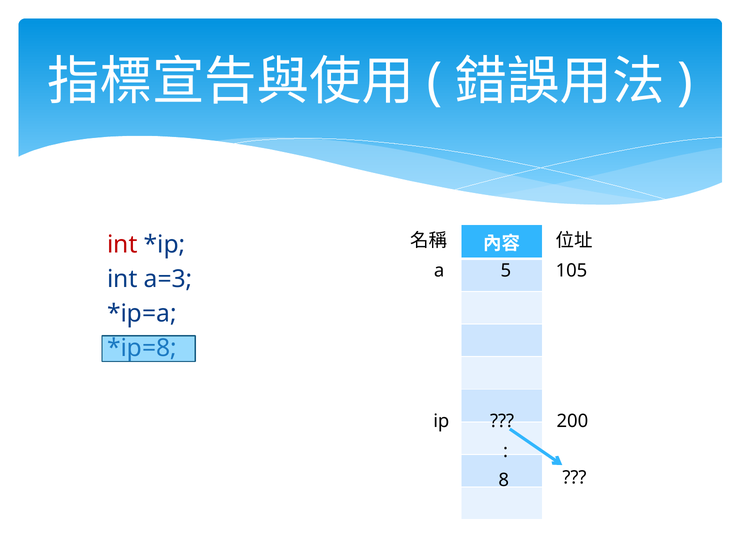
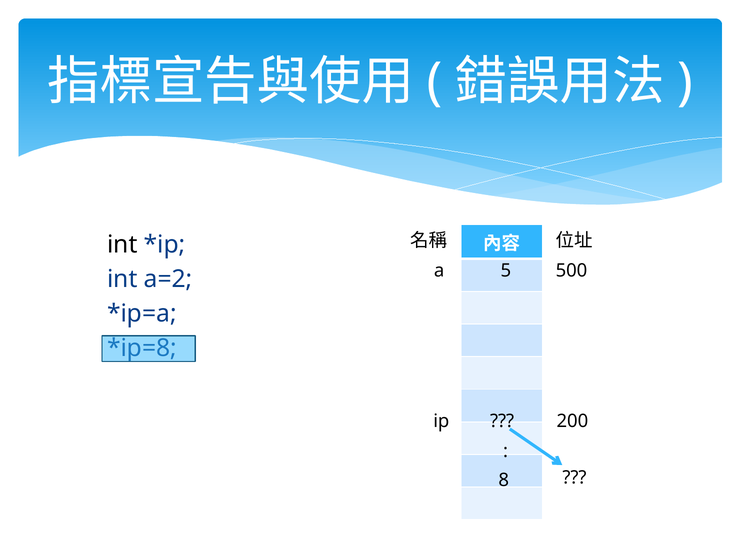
int at (122, 245) colour: red -> black
105: 105 -> 500
a=3: a=3 -> a=2
